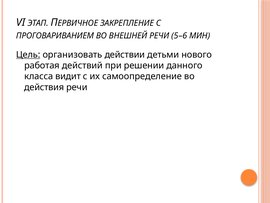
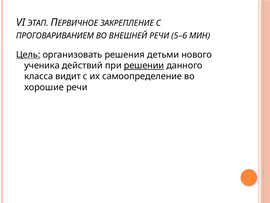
действии: действии -> решения
работая: работая -> ученика
решении underline: none -> present
действия: действия -> хорошие
